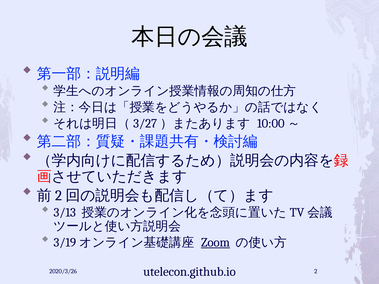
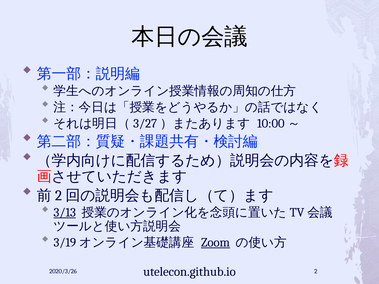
3/13 underline: none -> present
